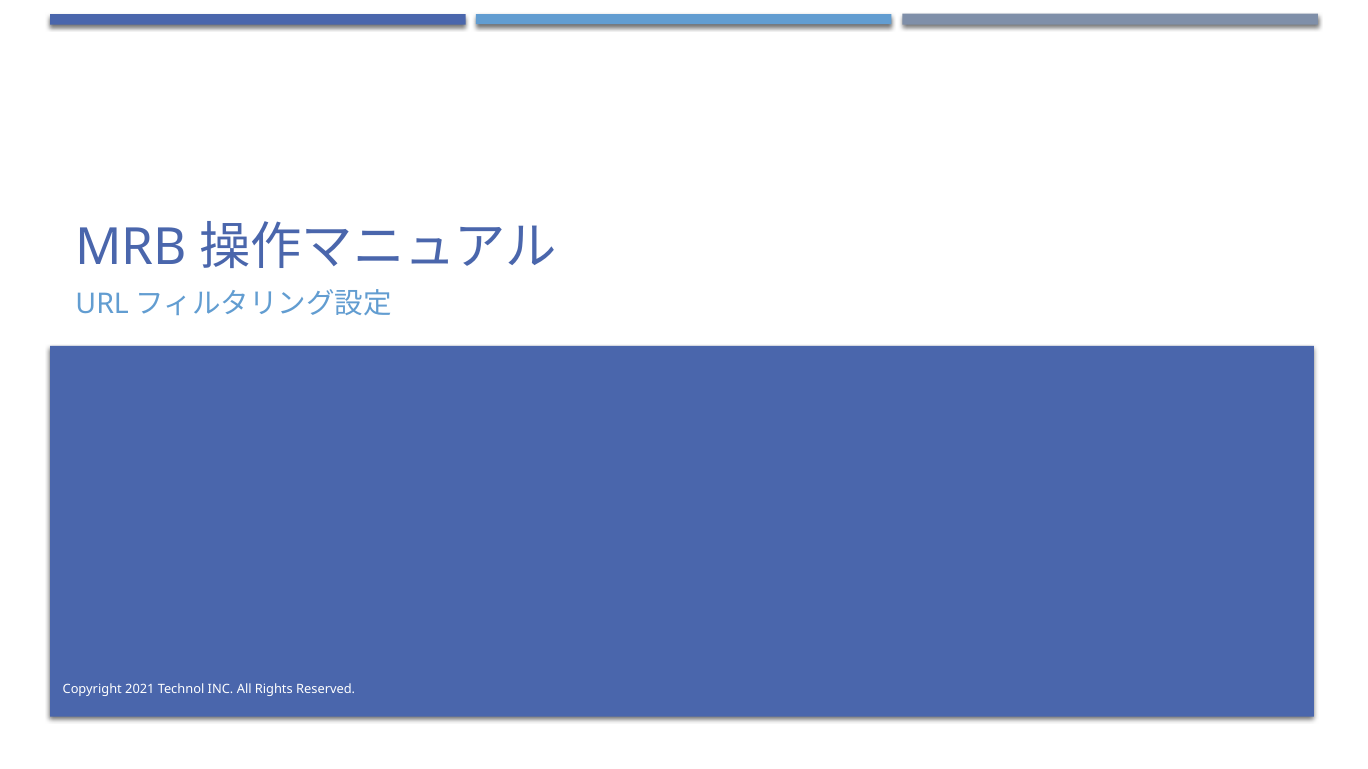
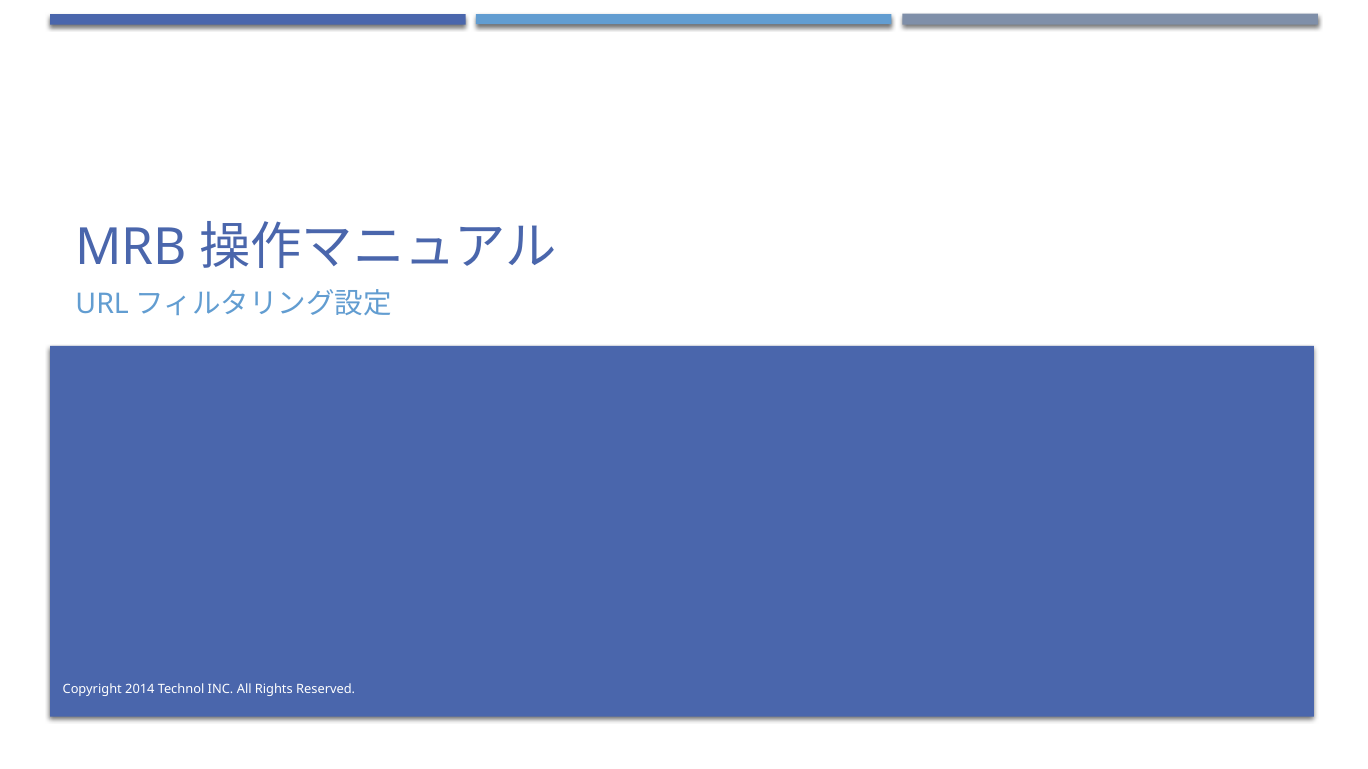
2021: 2021 -> 2014
